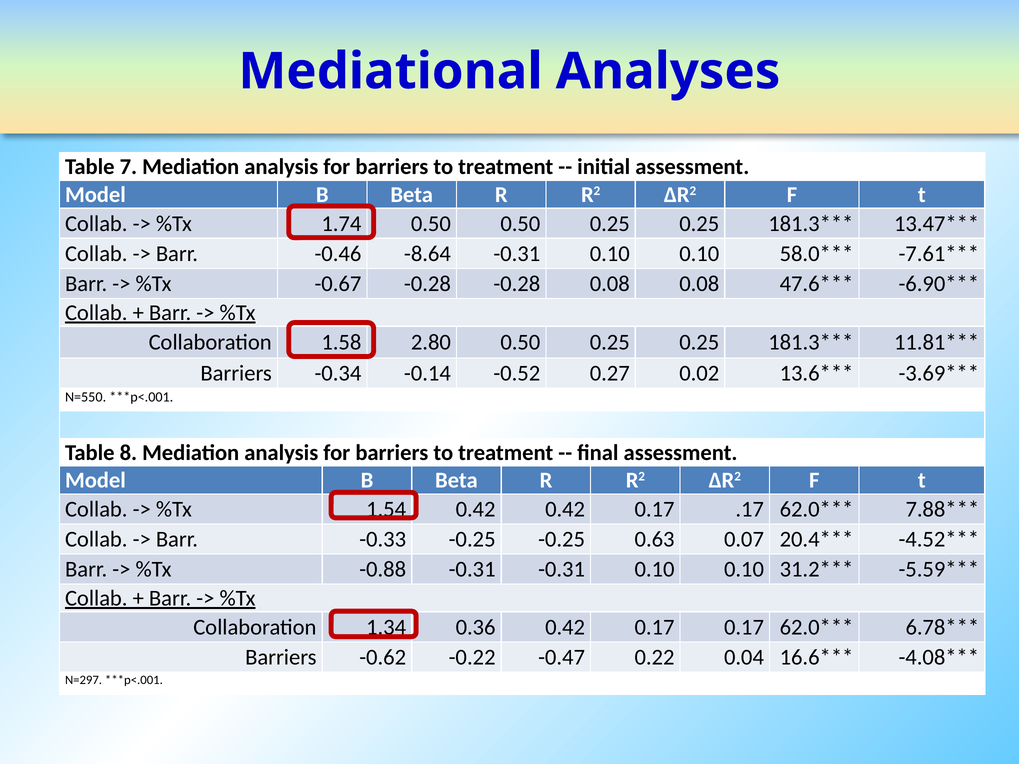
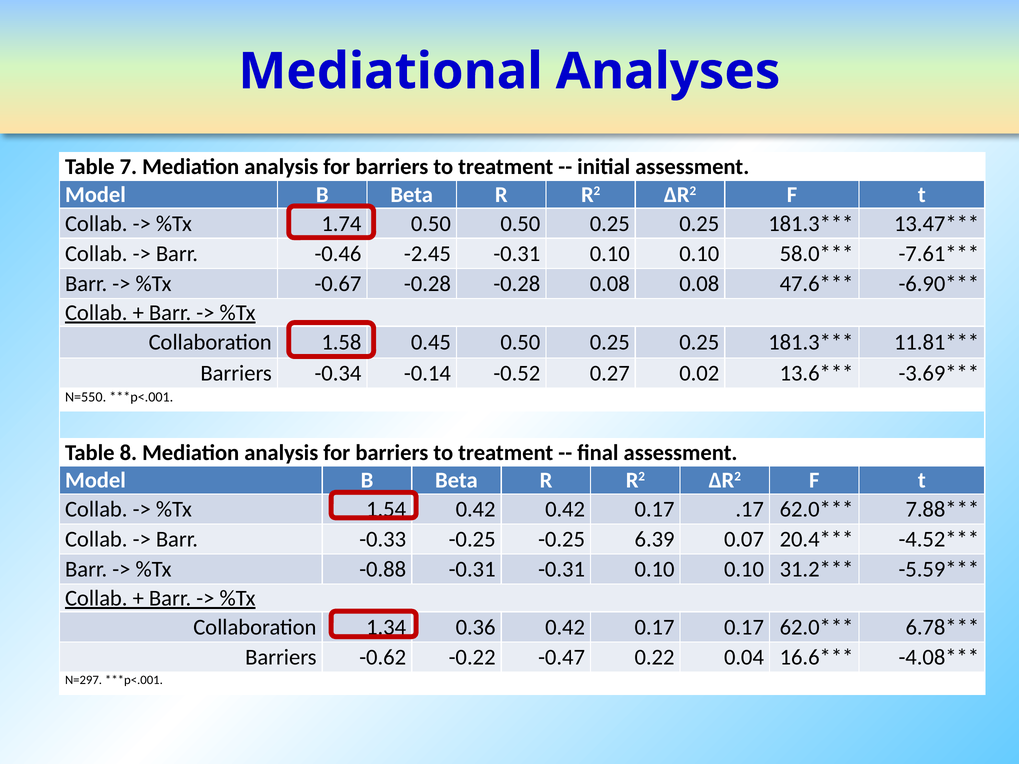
-8.64: -8.64 -> -2.45
2.80: 2.80 -> 0.45
0.63: 0.63 -> 6.39
